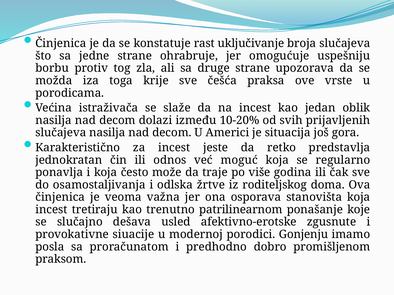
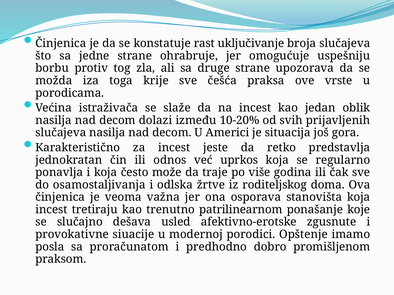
moguć: moguć -> uprkos
Gonjenju: Gonjenju -> Opštenje
